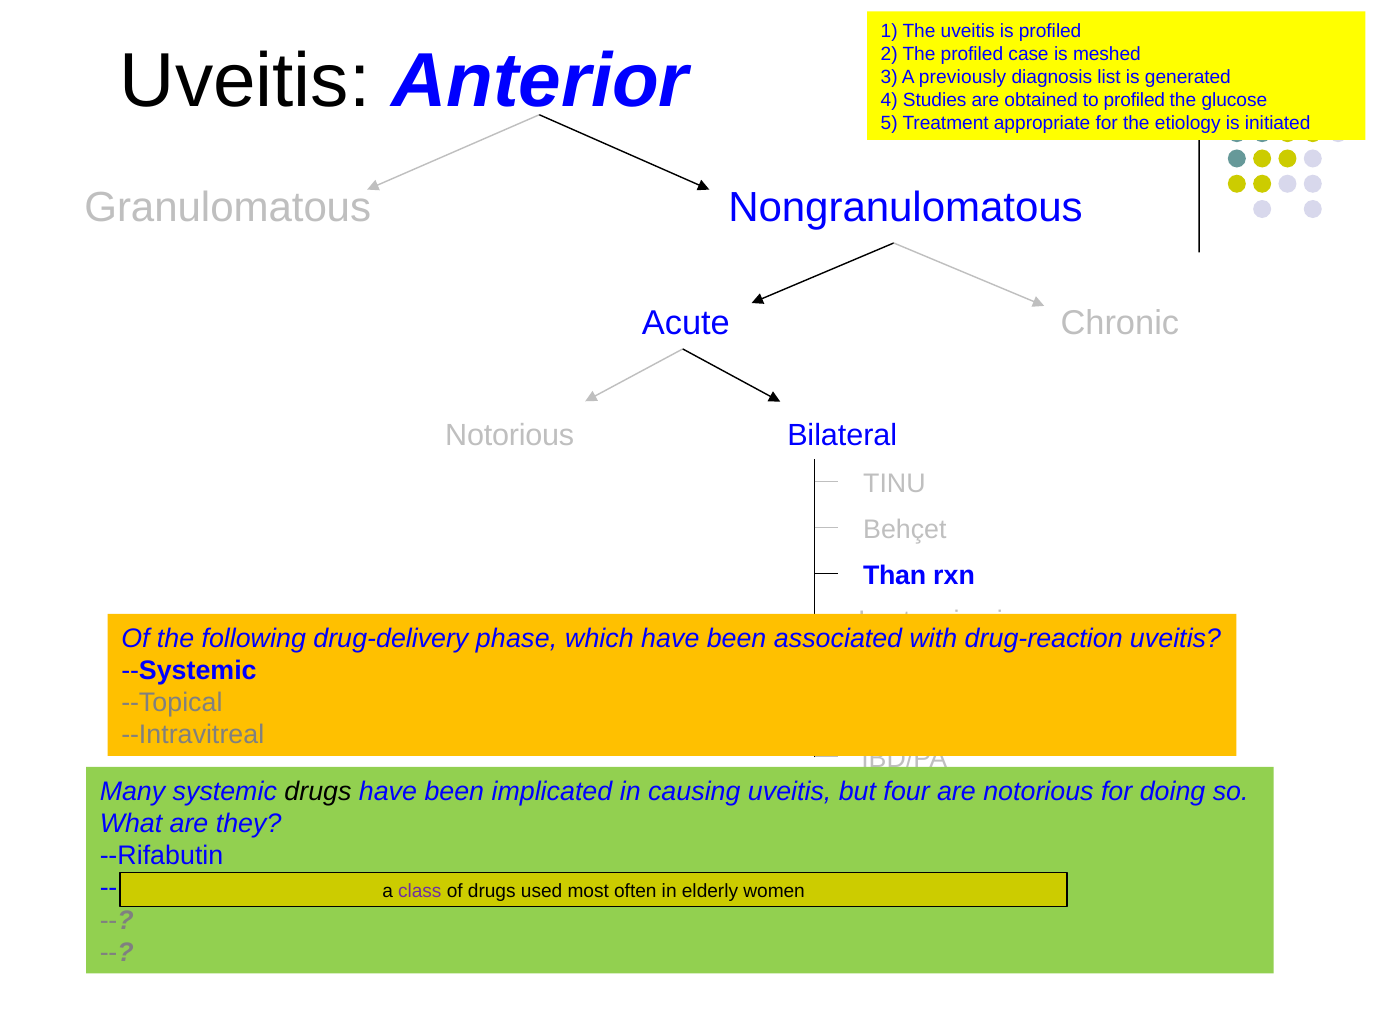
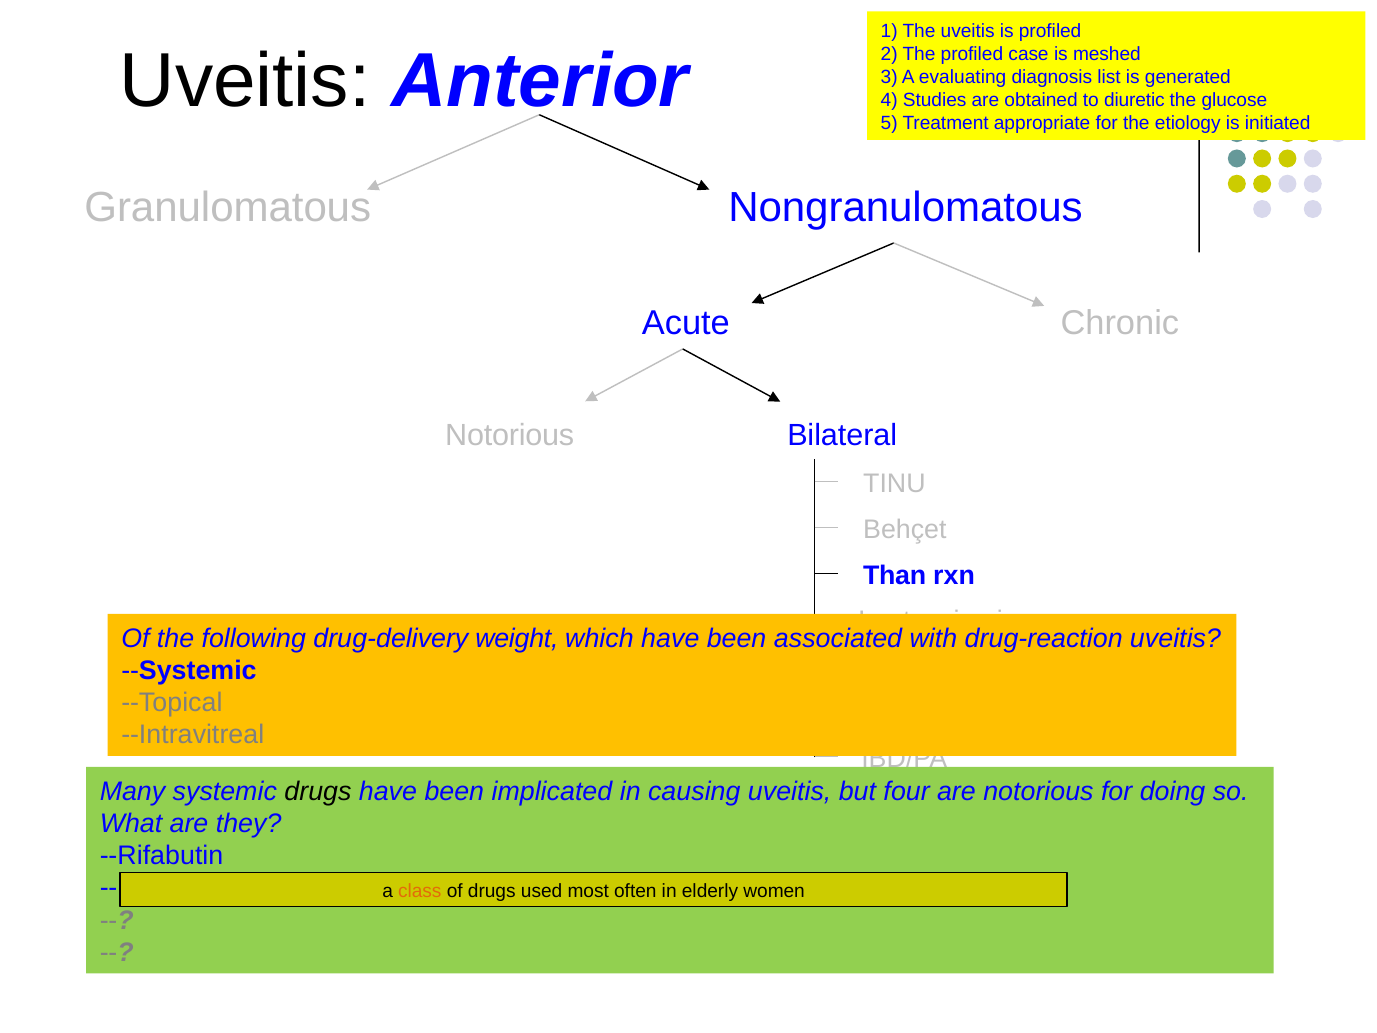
previously: previously -> evaluating
to profiled: profiled -> diuretic
phase: phase -> weight
class colour: purple -> orange
